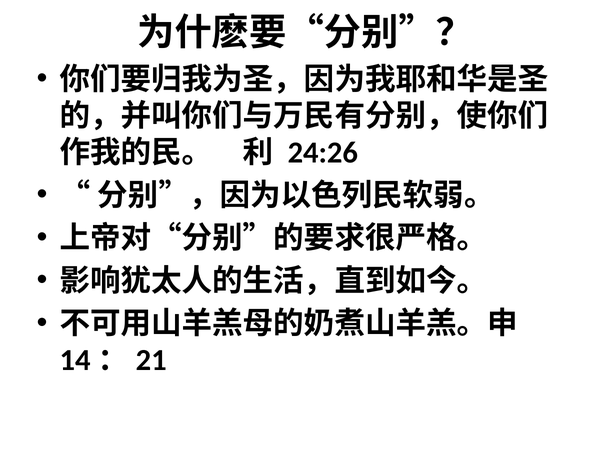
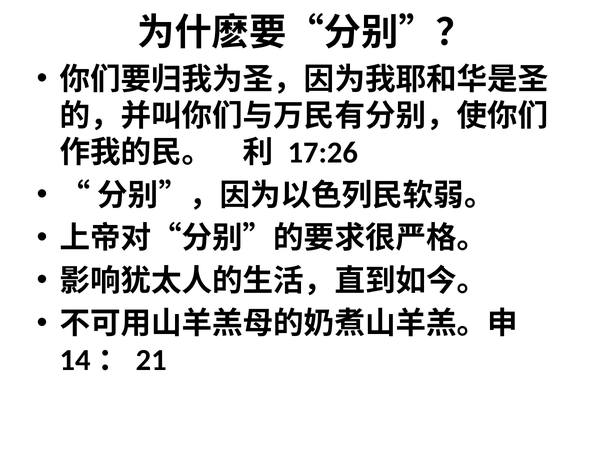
24:26: 24:26 -> 17:26
